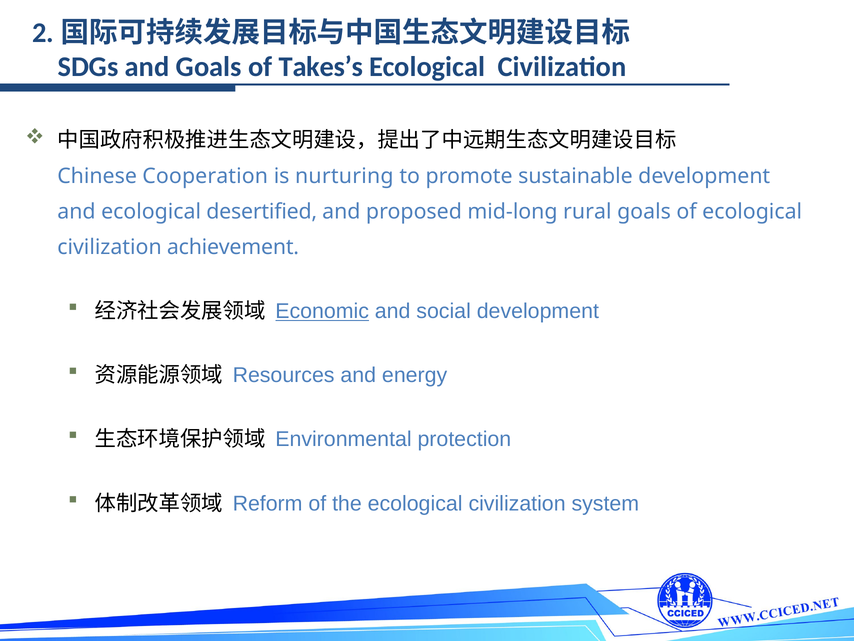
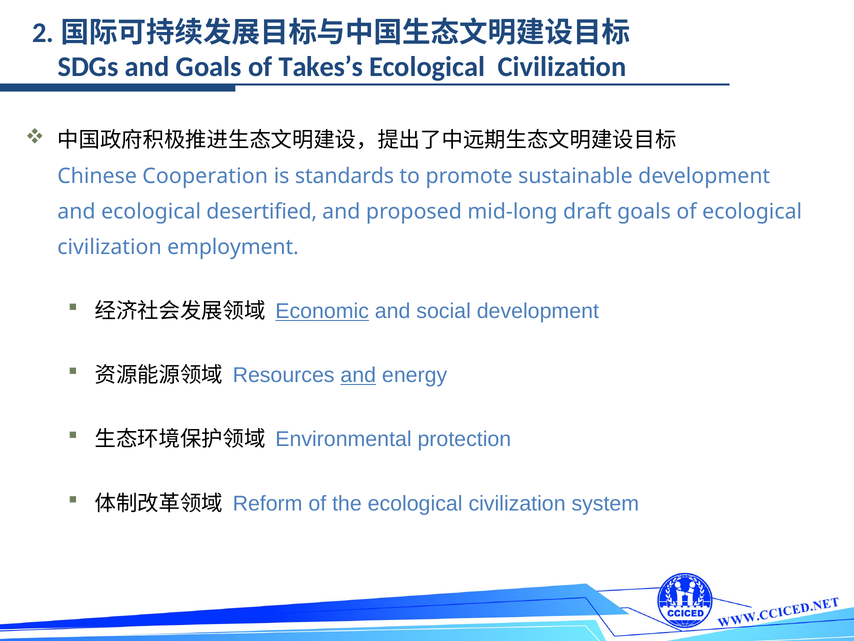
nurturing: nurturing -> standards
rural: rural -> draft
achievement: achievement -> employment
and at (358, 375) underline: none -> present
